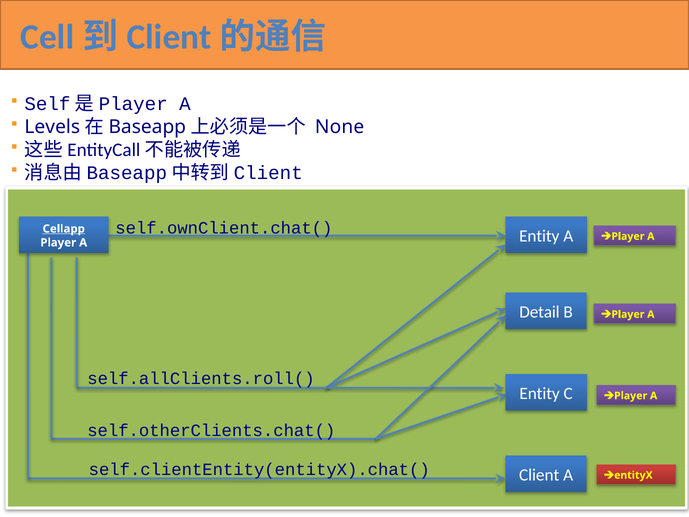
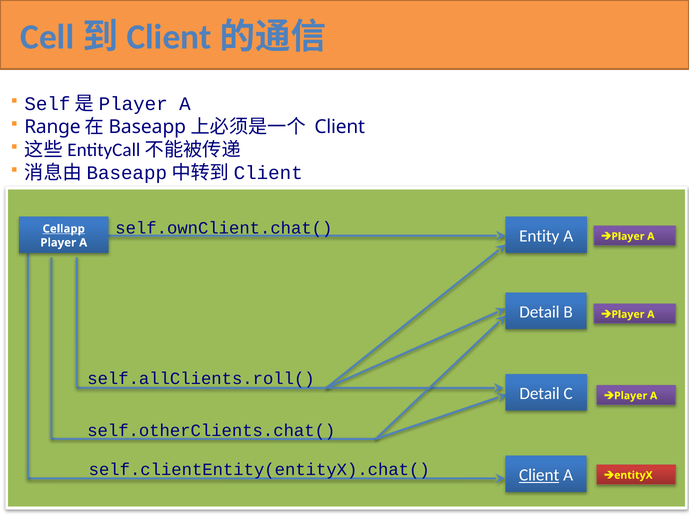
Levels: Levels -> Range
None at (340, 127): None -> Client
Entity at (540, 393): Entity -> Detail
Client at (539, 475) underline: none -> present
